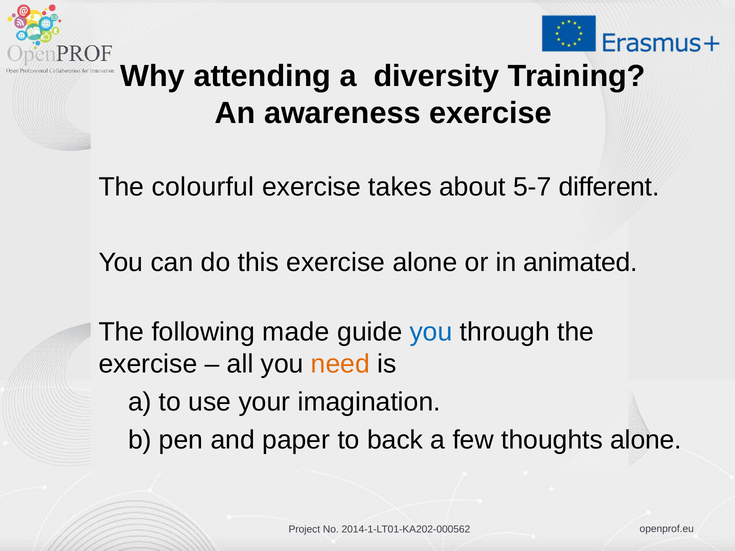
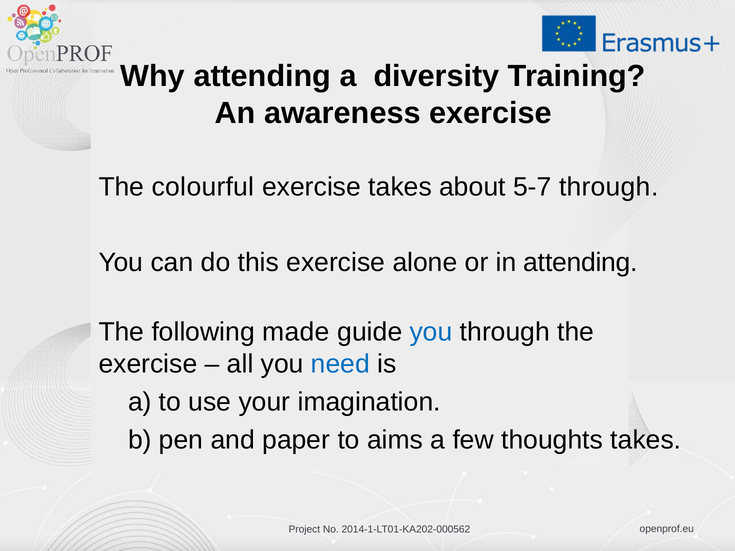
5-7 different: different -> through
in animated: animated -> attending
need colour: orange -> blue
back: back -> aims
thoughts alone: alone -> takes
